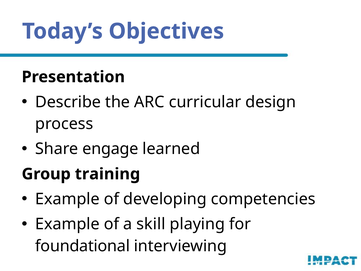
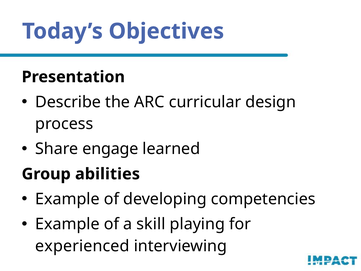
training: training -> abilities
foundational: foundational -> experienced
